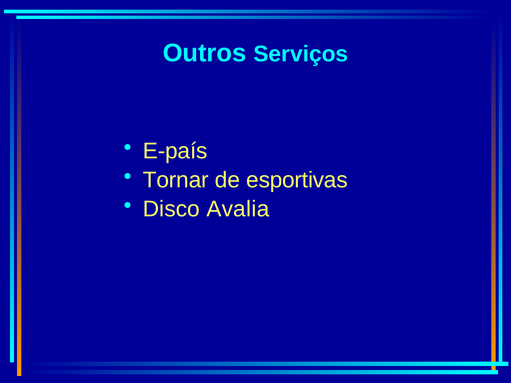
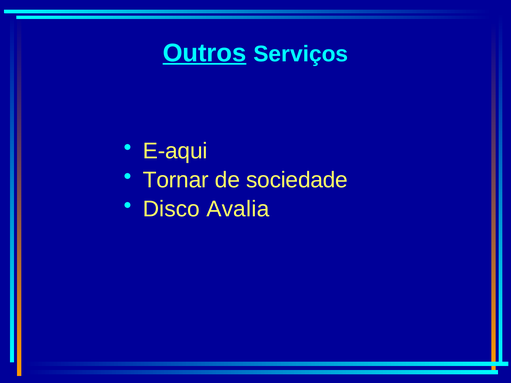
Outros underline: none -> present
E-país: E-país -> E-aqui
esportivas: esportivas -> sociedade
